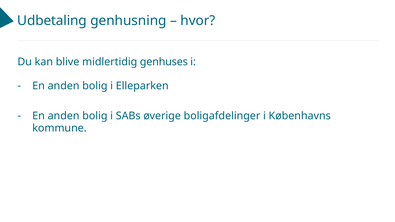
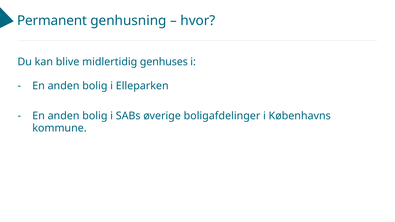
Udbetaling: Udbetaling -> Permanent
